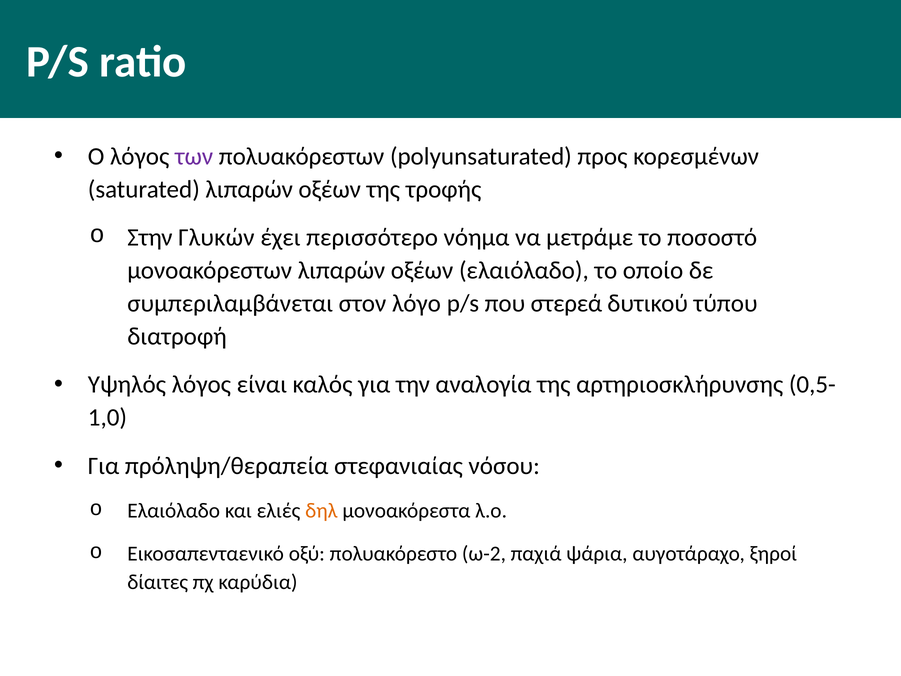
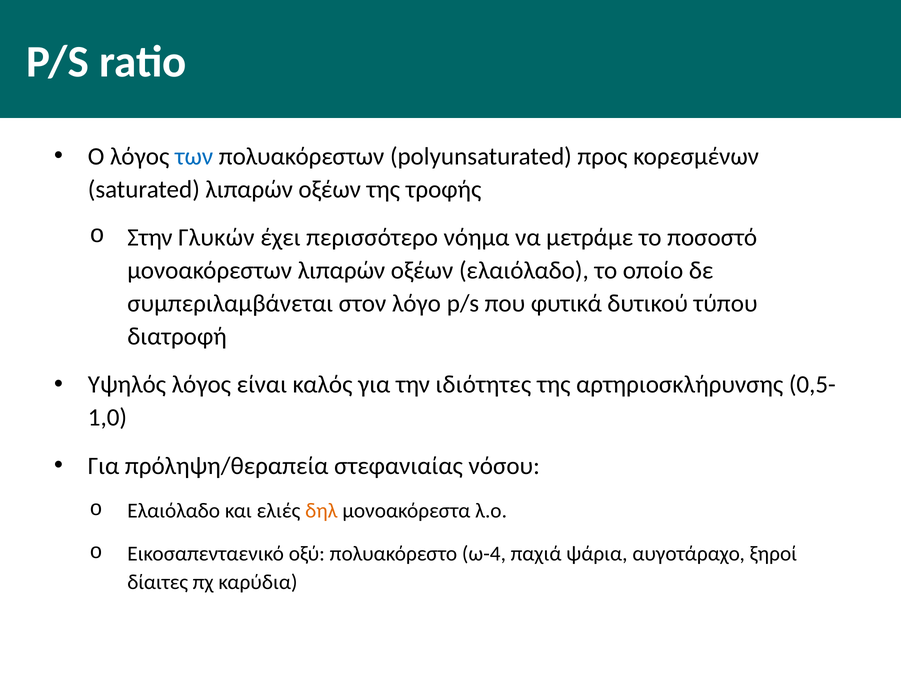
των colour: purple -> blue
στερεά: στερεά -> φυτικά
αναλογία: αναλογία -> ιδιότητες
ω-2: ω-2 -> ω-4
